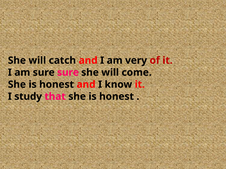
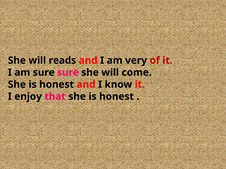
catch: catch -> reads
study: study -> enjoy
